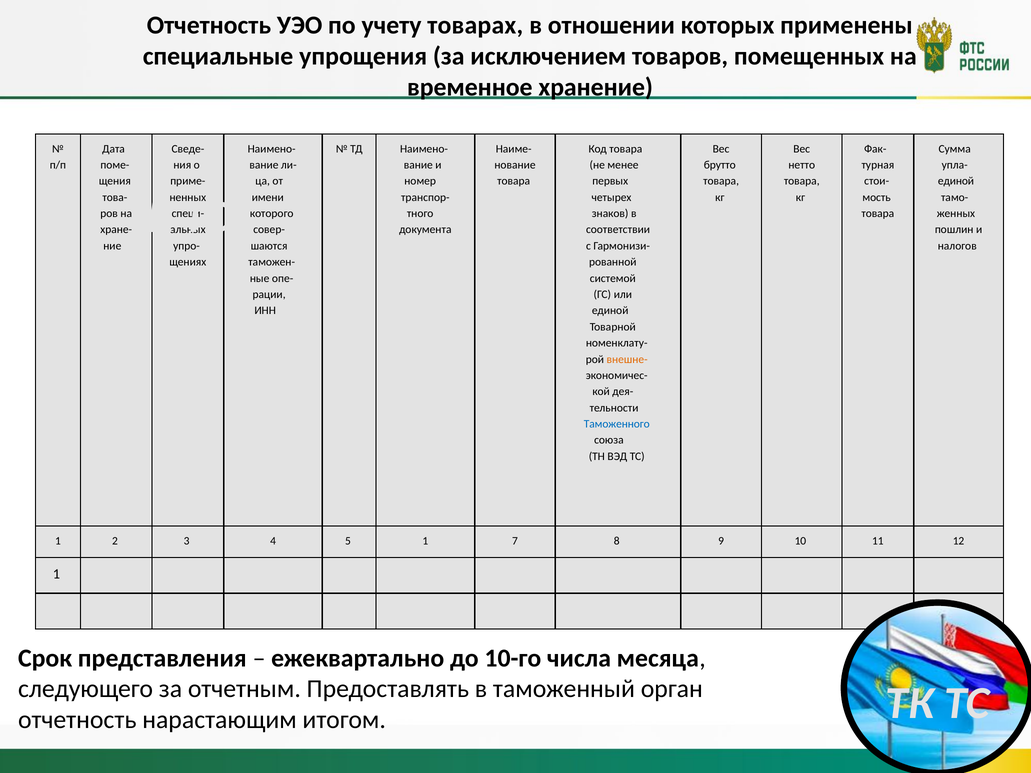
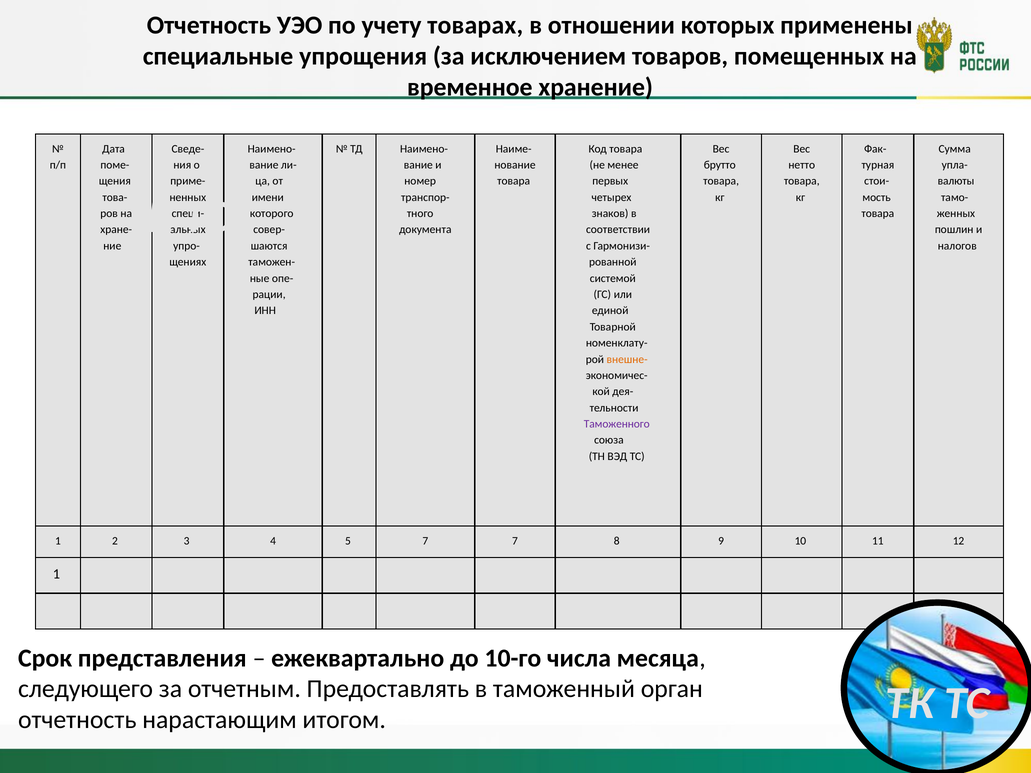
единой at (956, 181): единой -> валюты
Таможенного colour: blue -> purple
5 1: 1 -> 7
